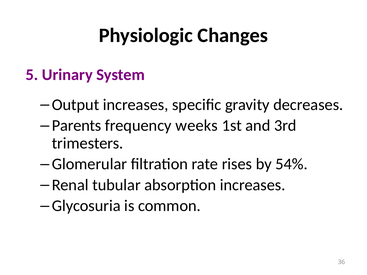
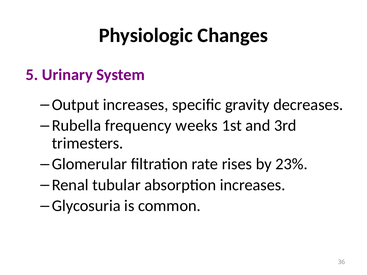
Parents: Parents -> Rubella
54%: 54% -> 23%
